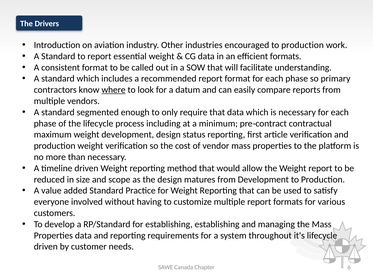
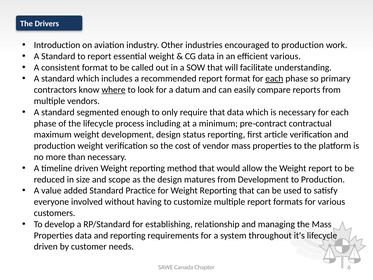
efficient formats: formats -> various
each at (274, 79) underline: none -> present
establishing establishing: establishing -> relationship
